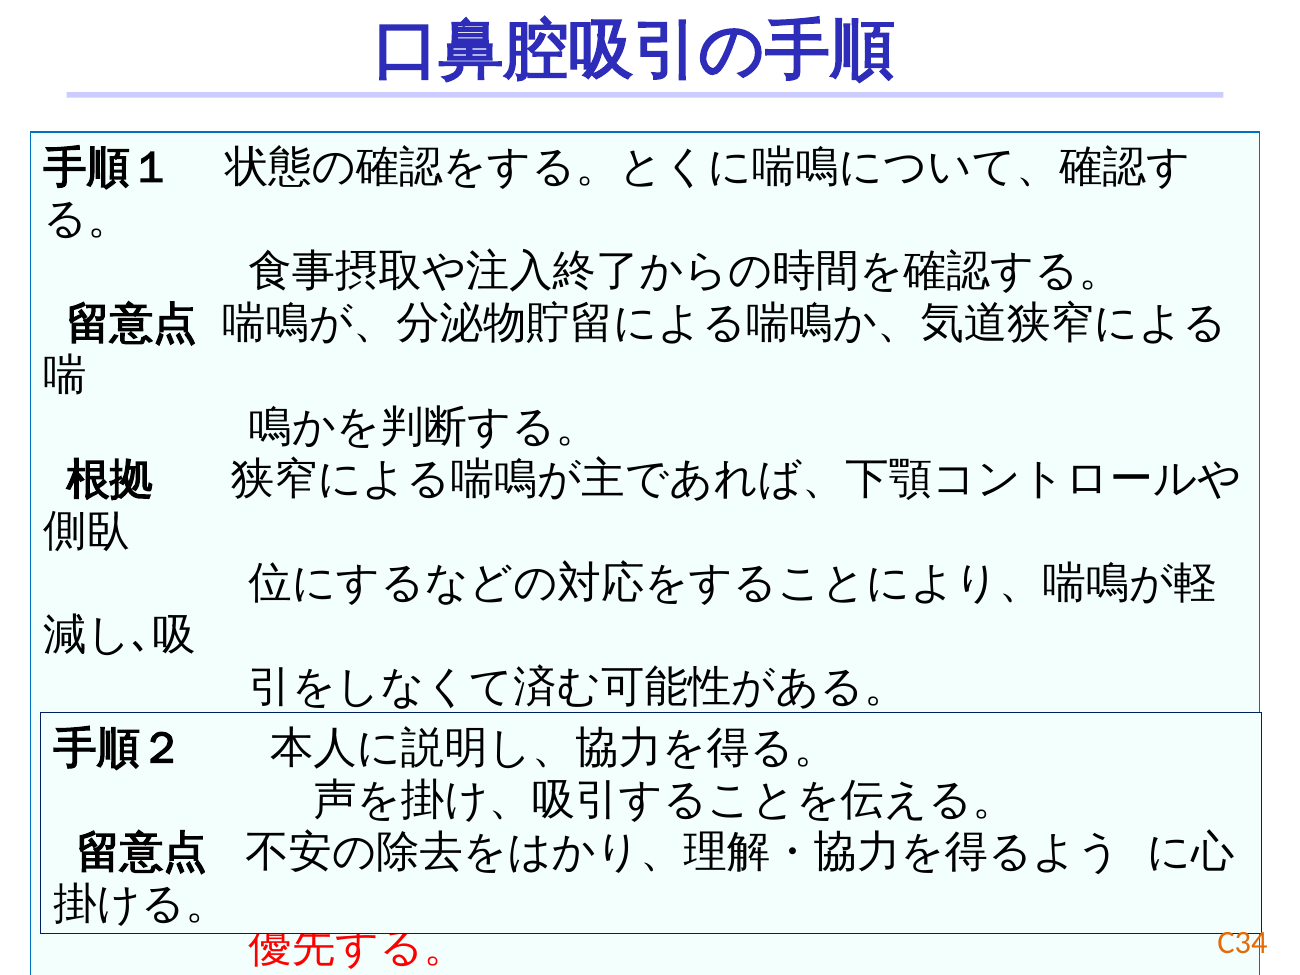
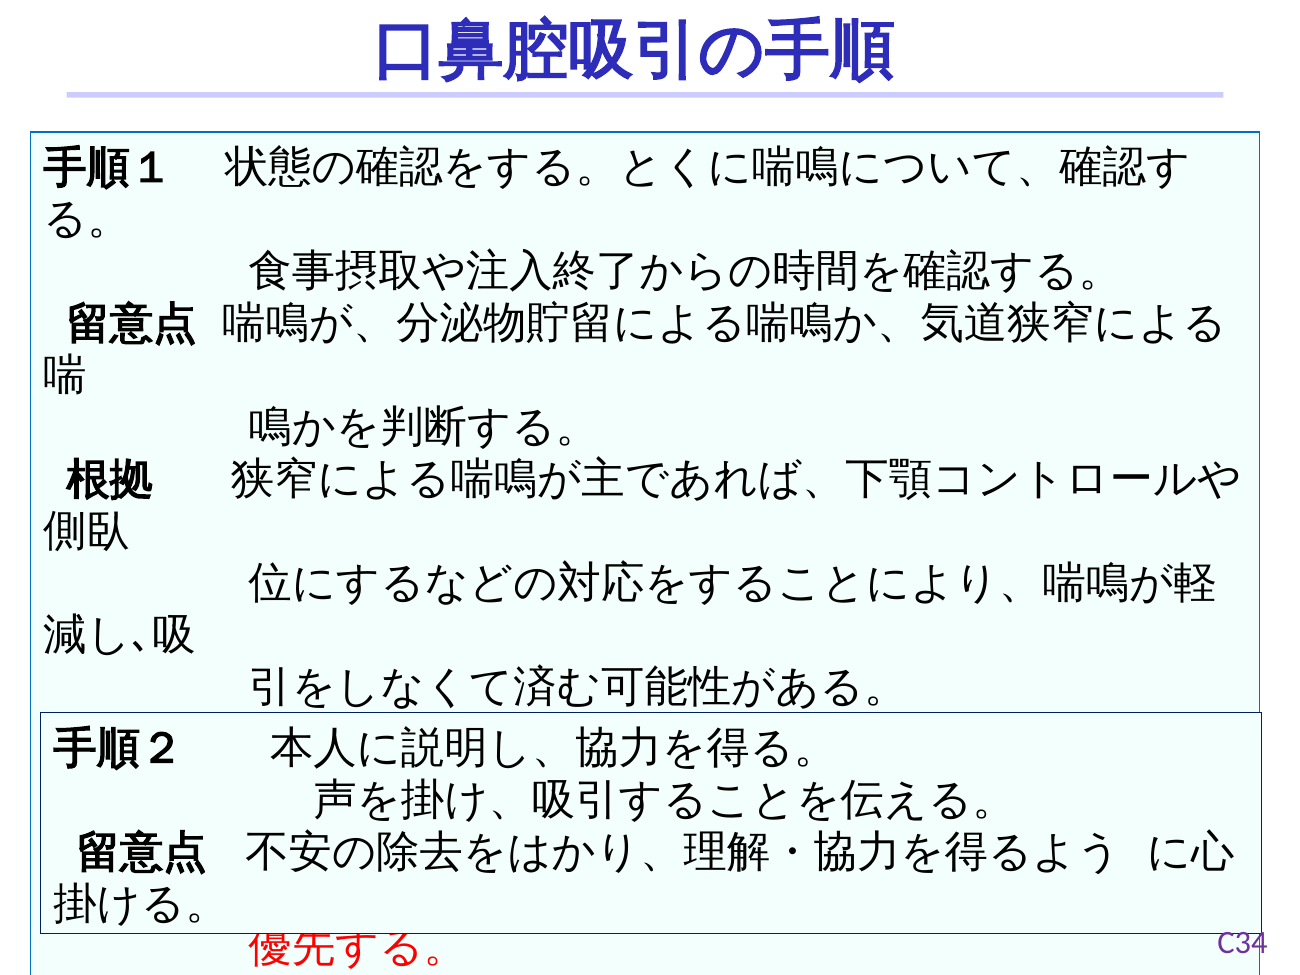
C34 colour: orange -> purple
